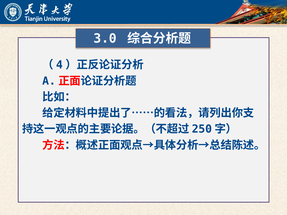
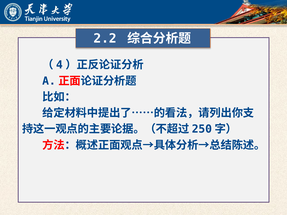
3.0: 3.0 -> 2.2
